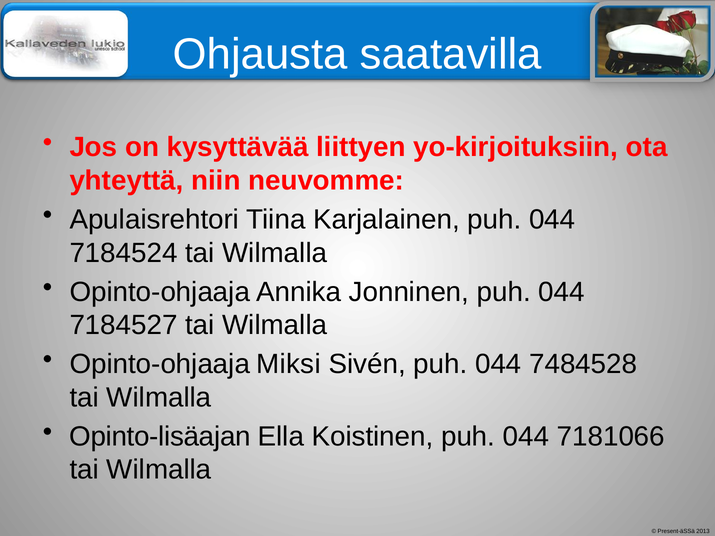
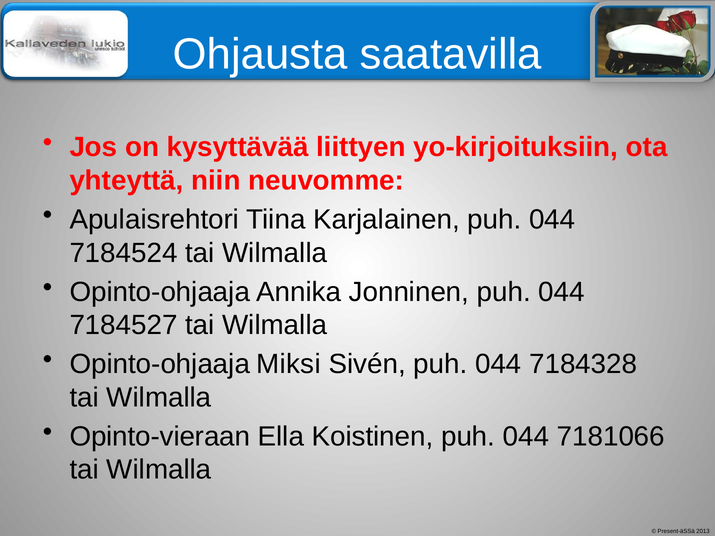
7484528: 7484528 -> 7184328
Opinto-lisäajan: Opinto-lisäajan -> Opinto-vieraan
